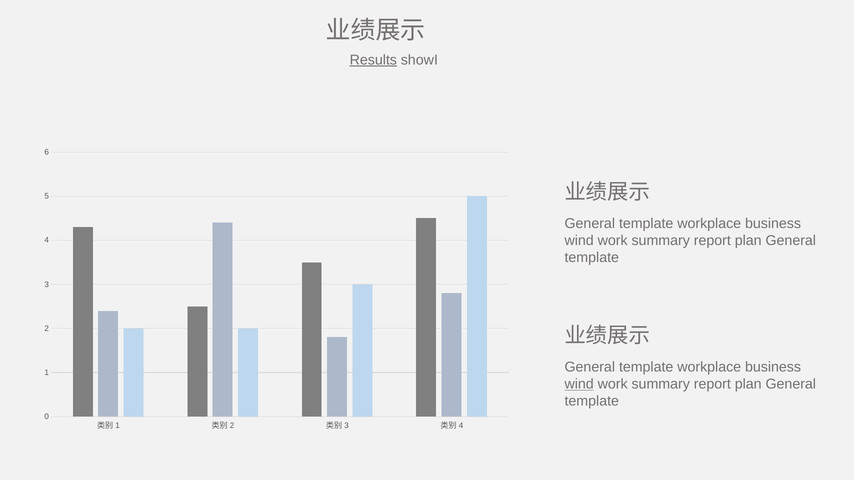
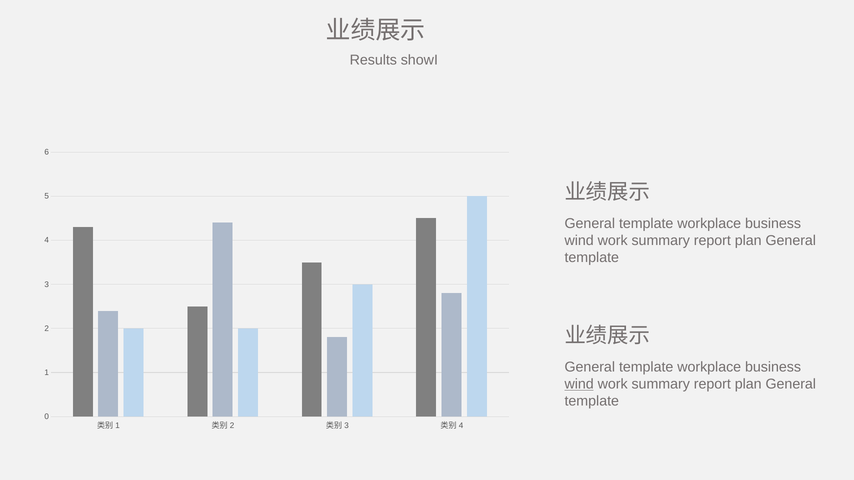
Results underline: present -> none
